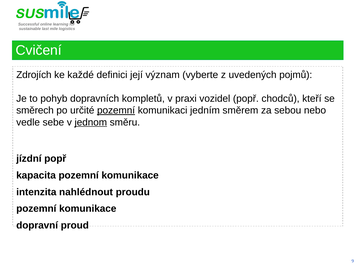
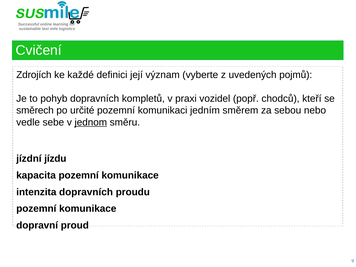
pozemní at (116, 110) underline: present -> none
jízdní popř: popř -> jízdu
intenzita nahlédnout: nahlédnout -> dopravních
